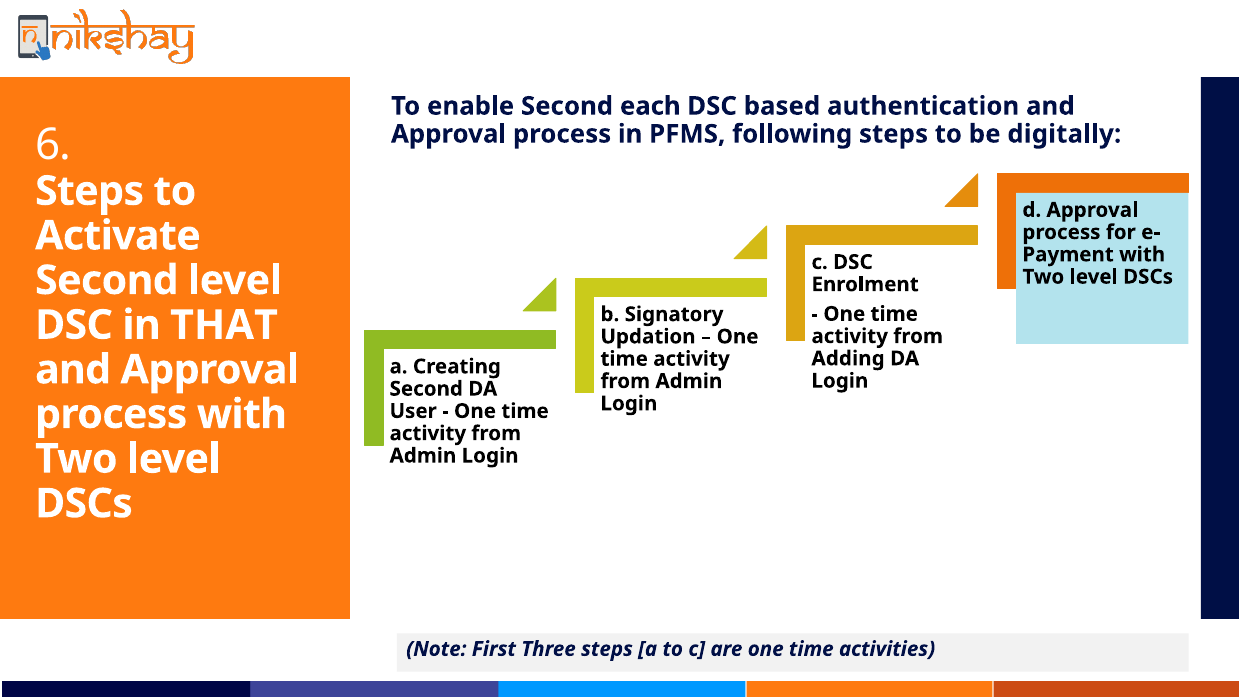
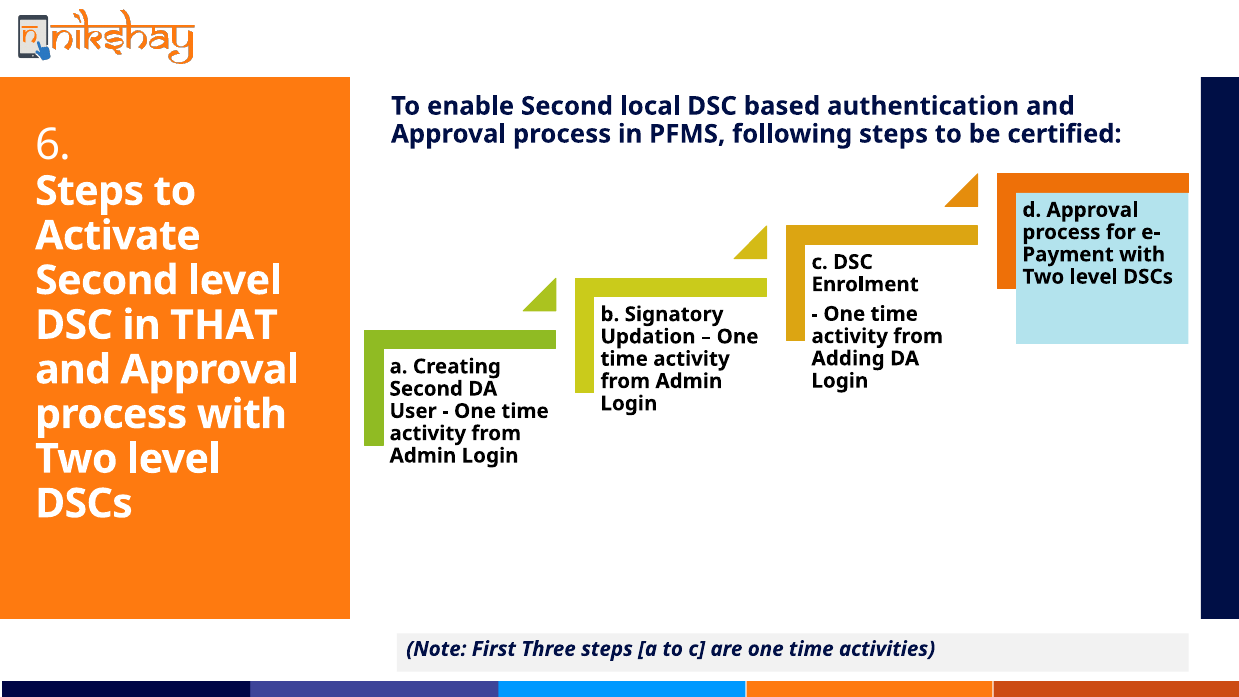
each: each -> local
digitally: digitally -> certified
